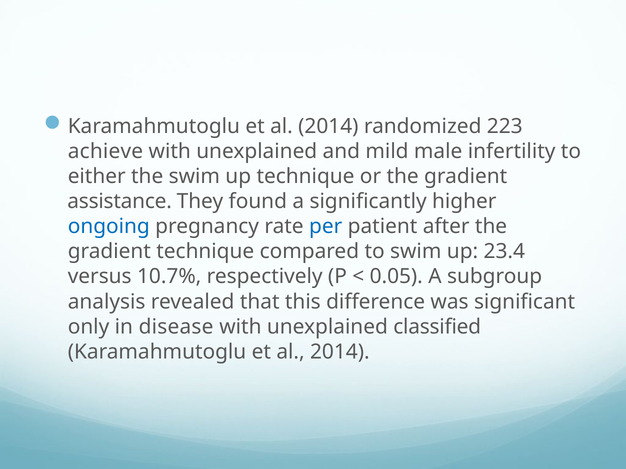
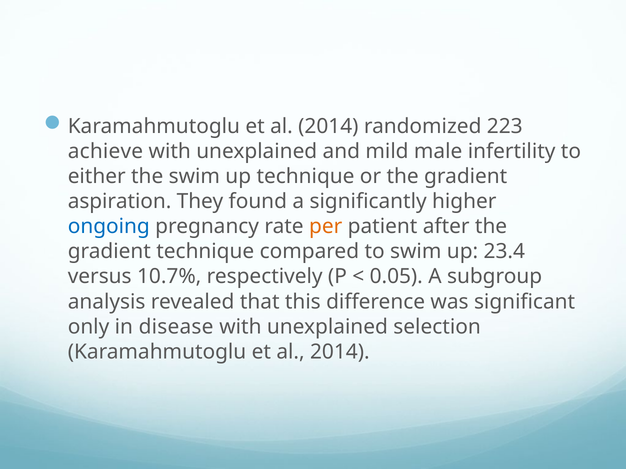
assistance: assistance -> aspiration
per colour: blue -> orange
classified: classified -> selection
